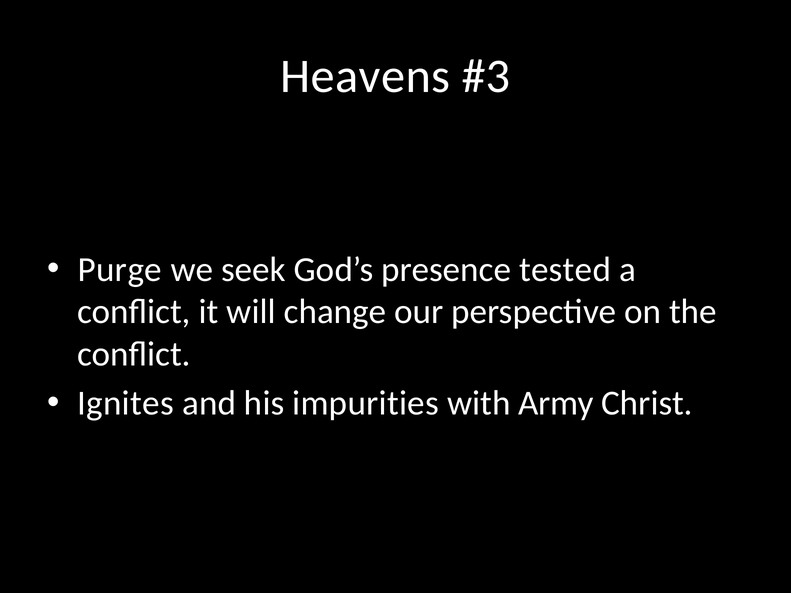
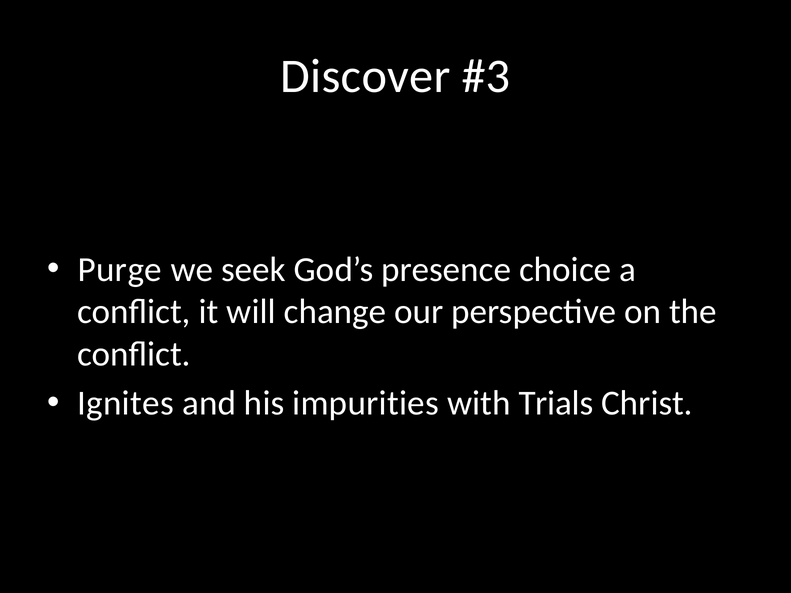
Heavens: Heavens -> Discover
tested: tested -> choice
Army: Army -> Trials
